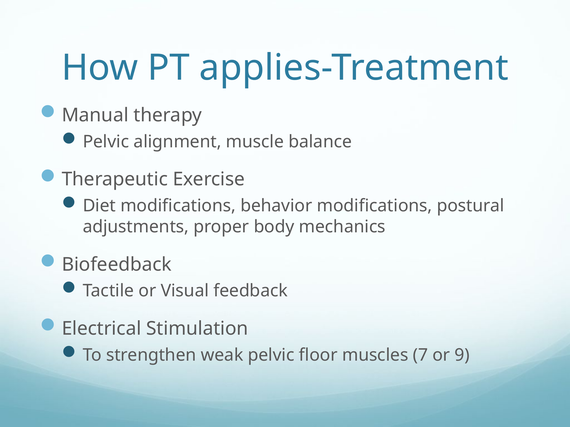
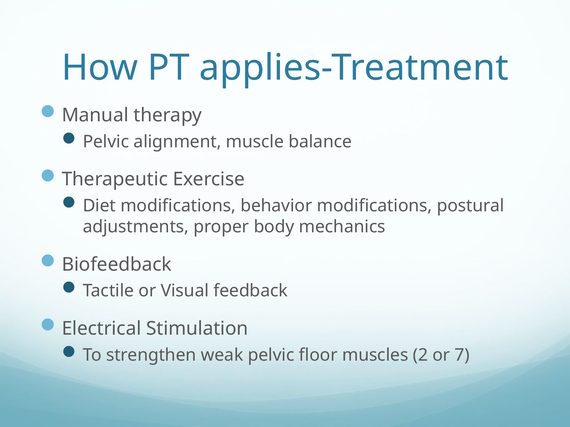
7: 7 -> 2
9: 9 -> 7
